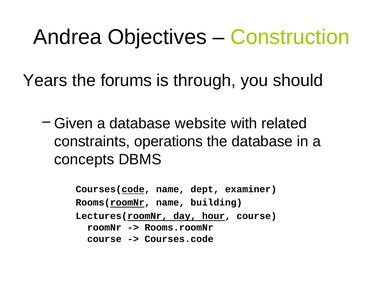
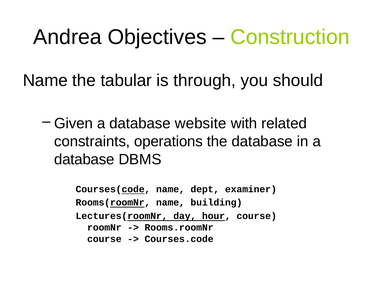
Years at (45, 80): Years -> Name
forums: forums -> tabular
concepts at (84, 159): concepts -> database
